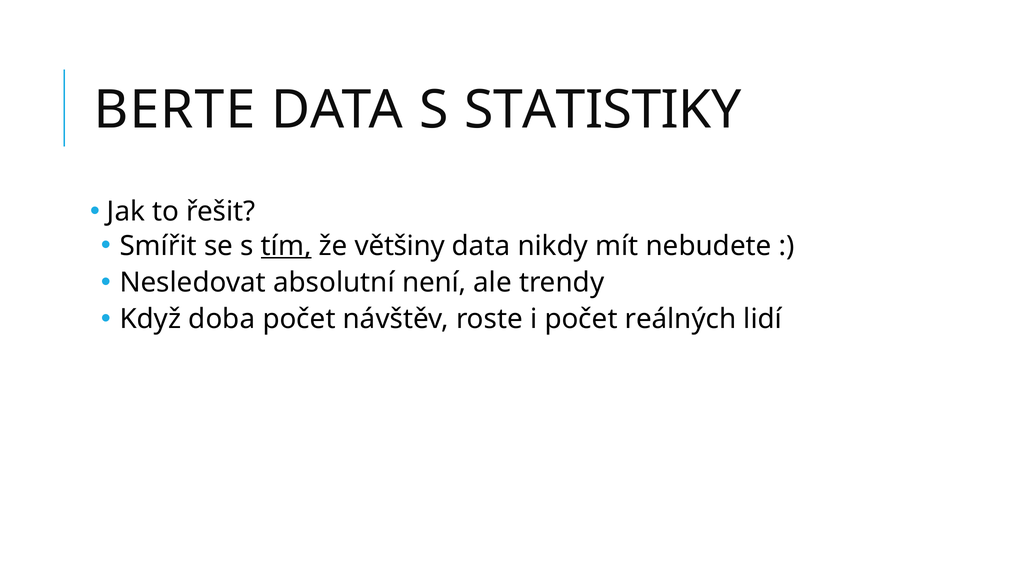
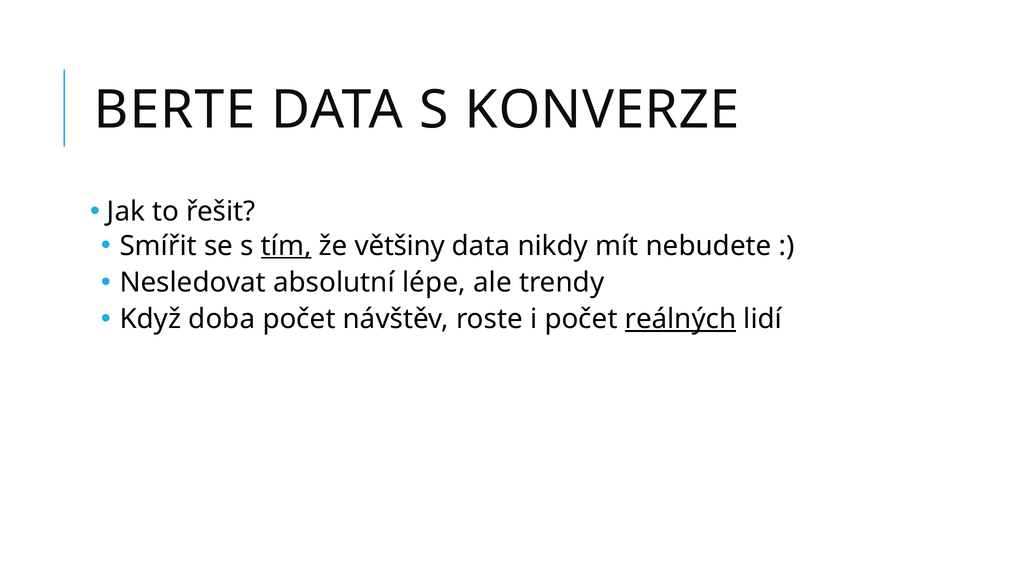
STATISTIKY: STATISTIKY -> KONVERZE
není: není -> lépe
reálných underline: none -> present
